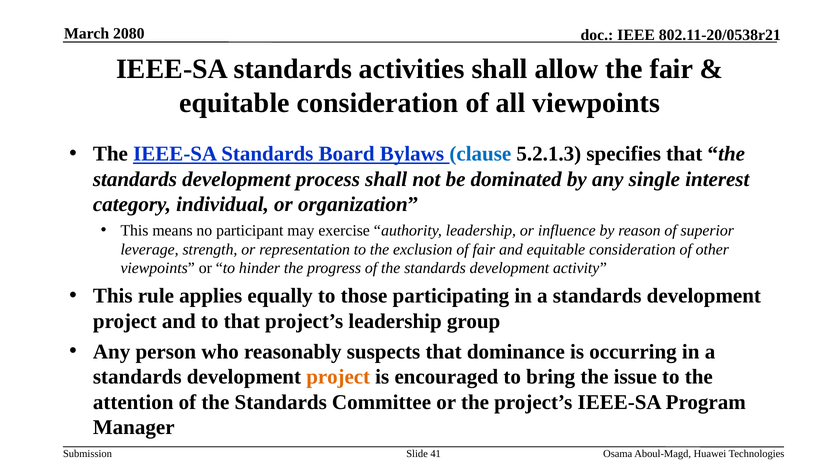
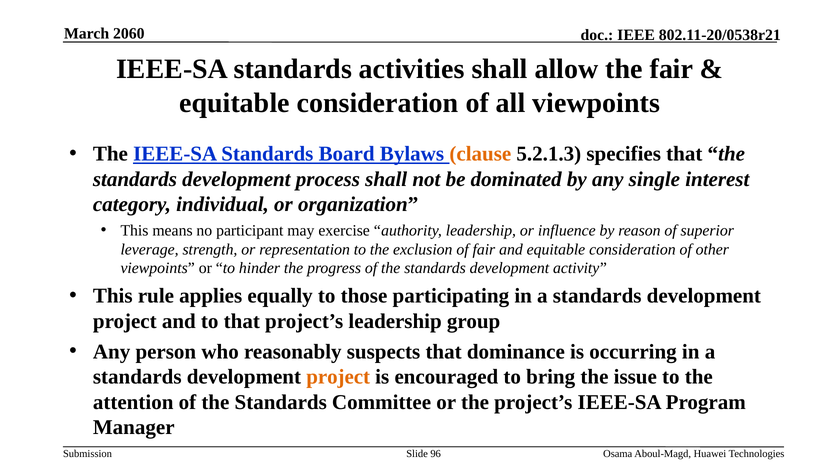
2080: 2080 -> 2060
clause colour: blue -> orange
41: 41 -> 96
